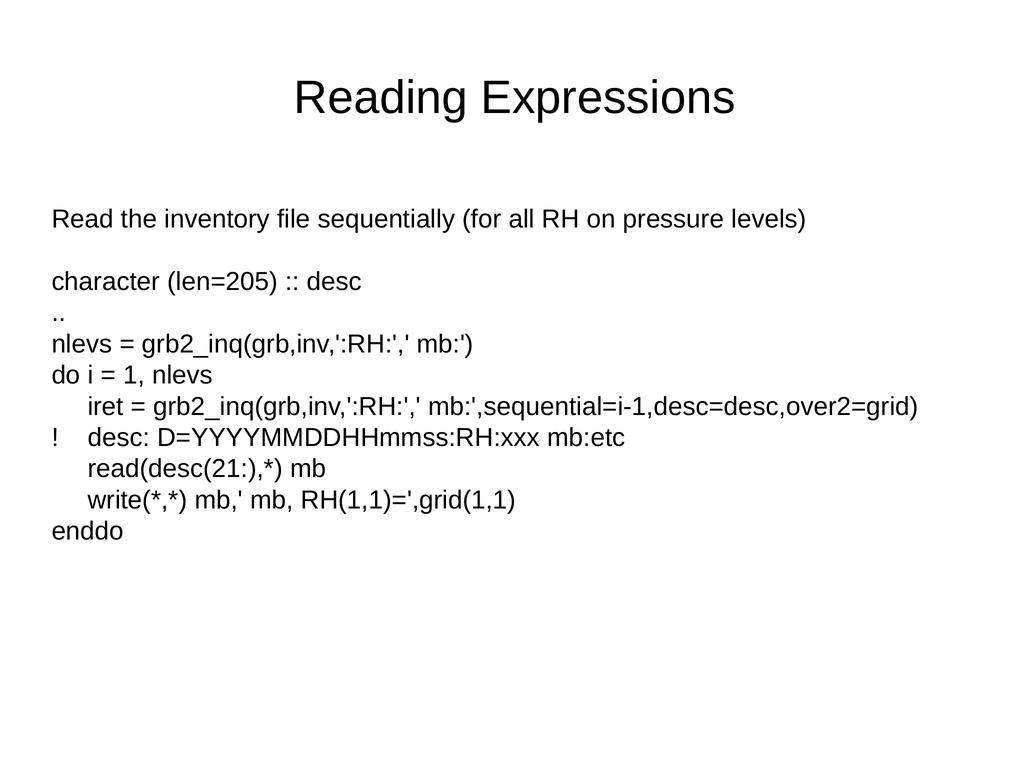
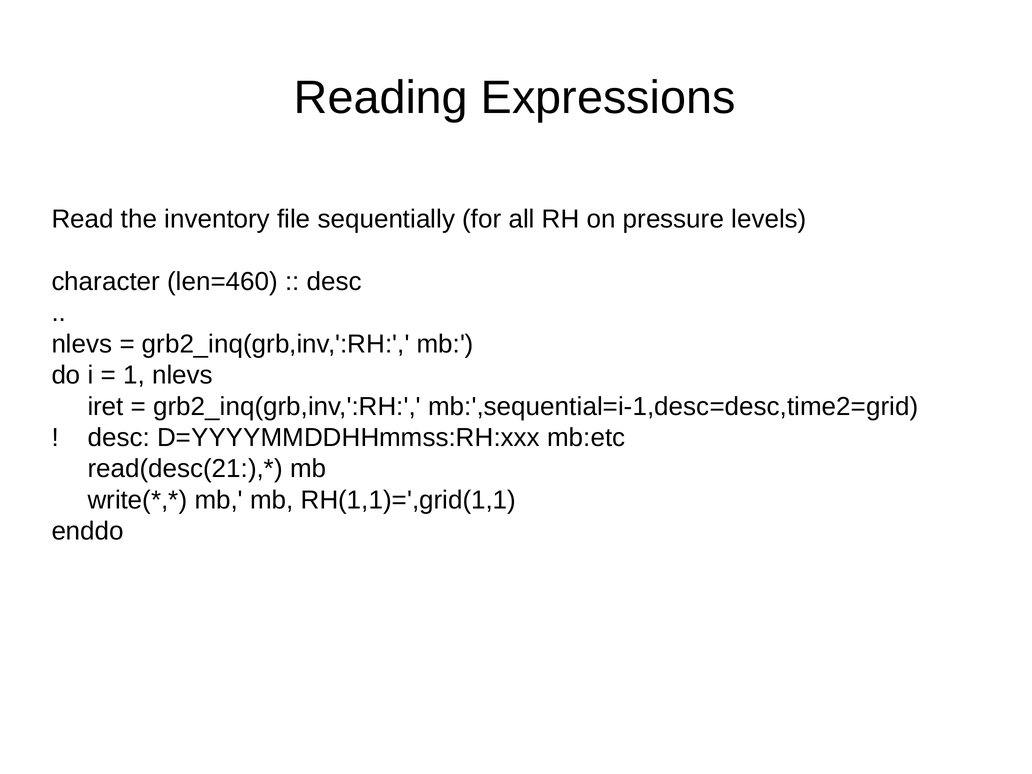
len=205: len=205 -> len=460
mb:',sequential=i-1,desc=desc,over2=grid: mb:',sequential=i-1,desc=desc,over2=grid -> mb:',sequential=i-1,desc=desc,time2=grid
